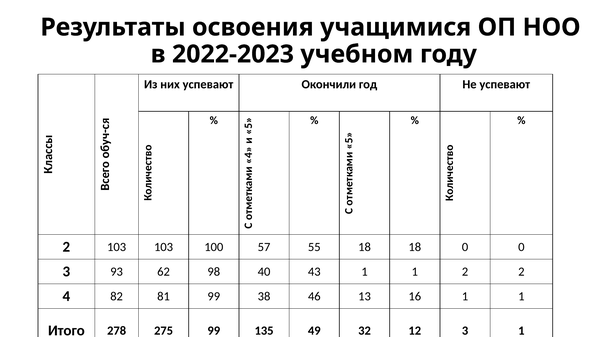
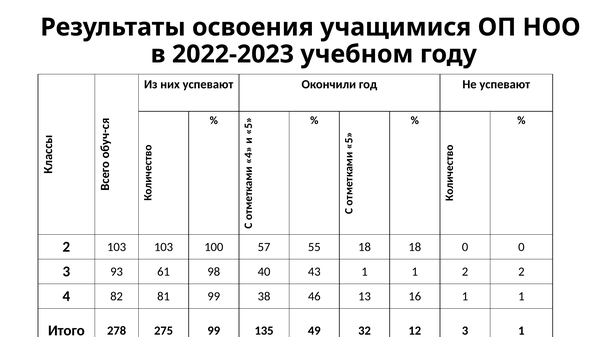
62: 62 -> 61
